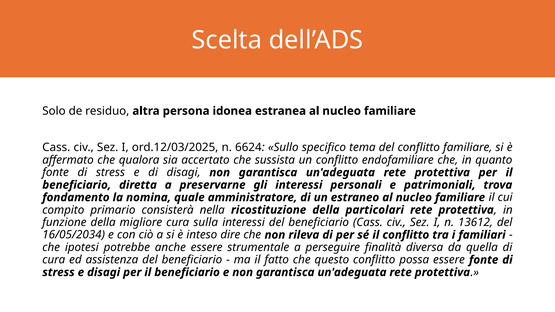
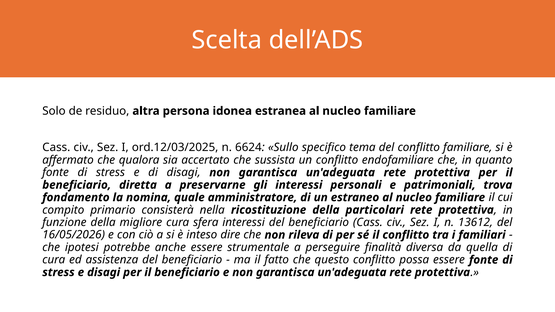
sulla: sulla -> sfera
16/05/2034: 16/05/2034 -> 16/05/2026
